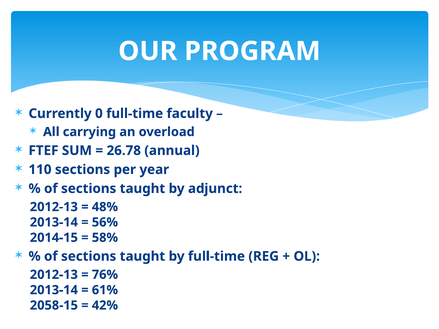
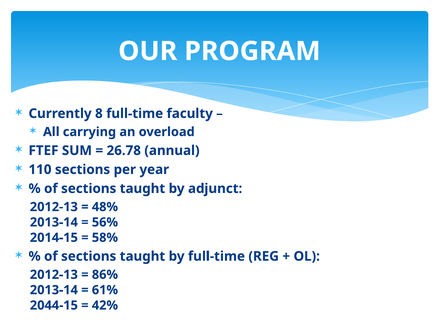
0: 0 -> 8
76%: 76% -> 86%
2058-15: 2058-15 -> 2044-15
